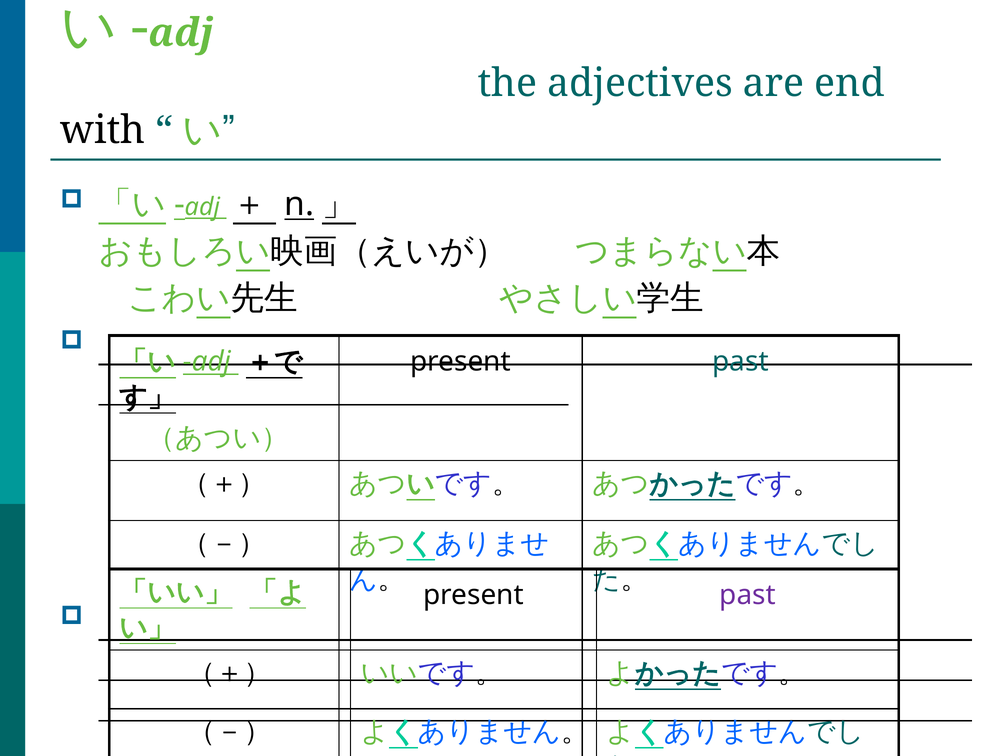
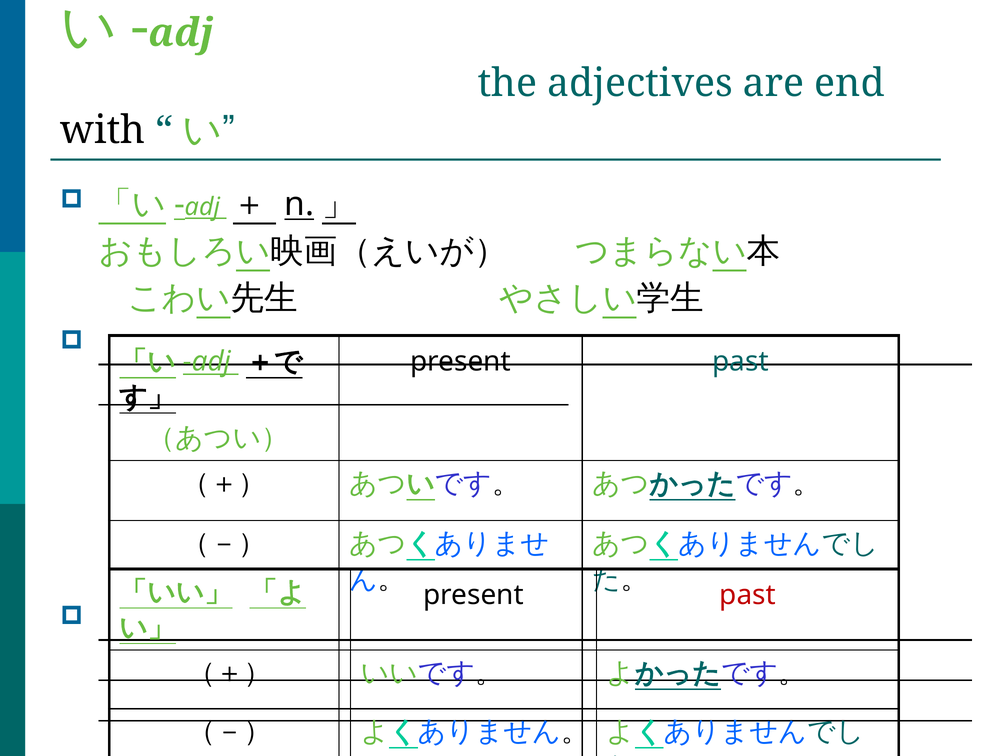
past at (748, 595) colour: purple -> red
